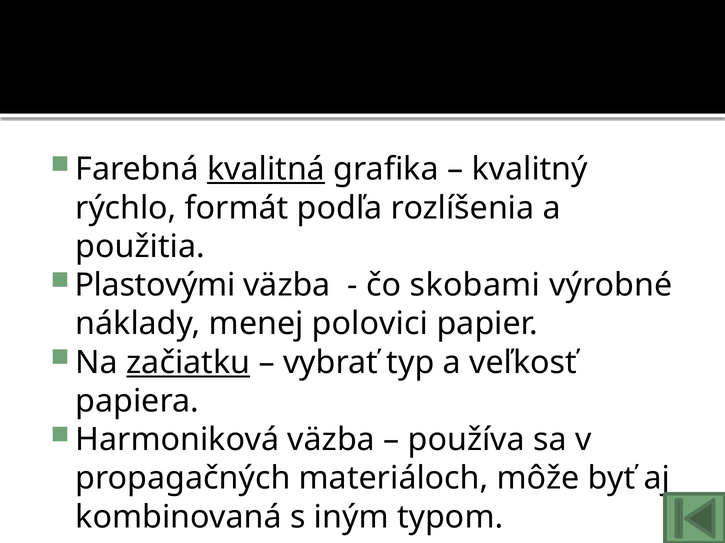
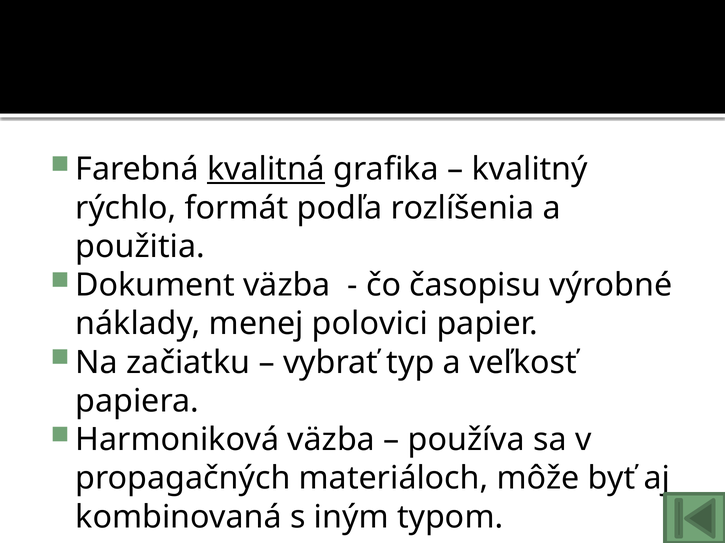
Plastovými: Plastovými -> Dokument
skobami: skobami -> časopisu
začiatku underline: present -> none
